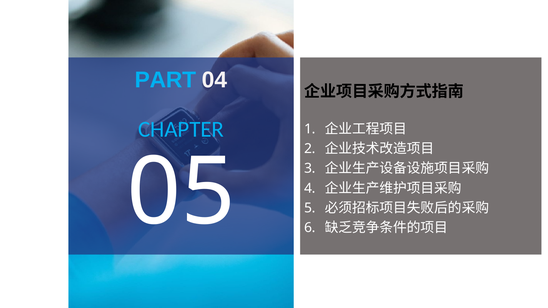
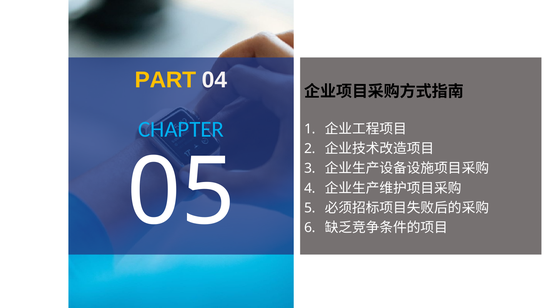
PART colour: light blue -> yellow
